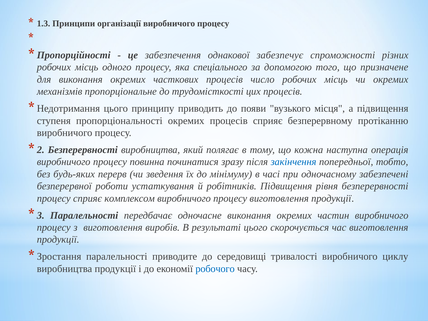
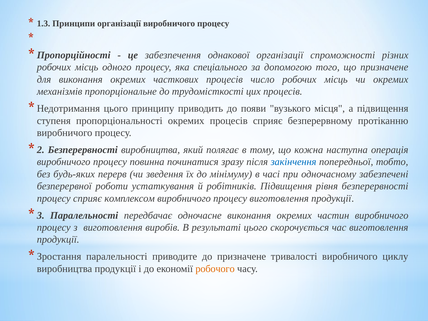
однакової забезпечує: забезпечує -> організації
до середовищі: середовищі -> призначене
робочого colour: blue -> orange
